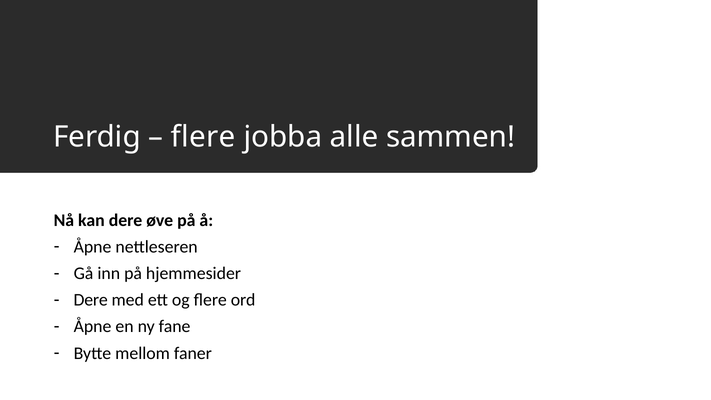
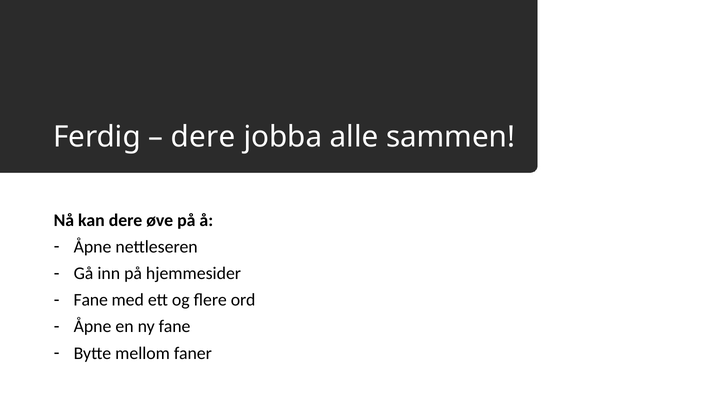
flere at (203, 137): flere -> dere
Dere at (91, 300): Dere -> Fane
